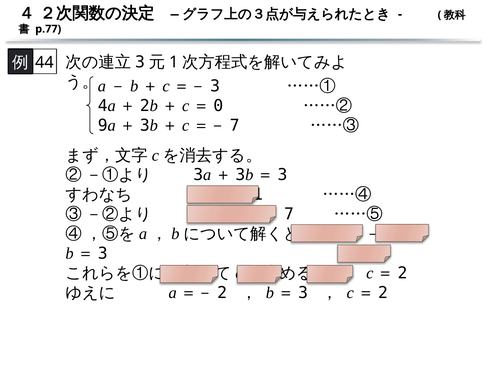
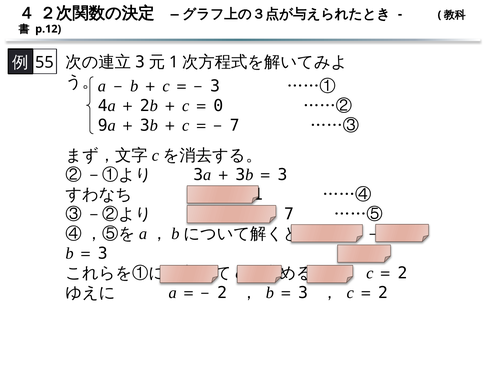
p.77: p.77 -> p.12
44: 44 -> 55
